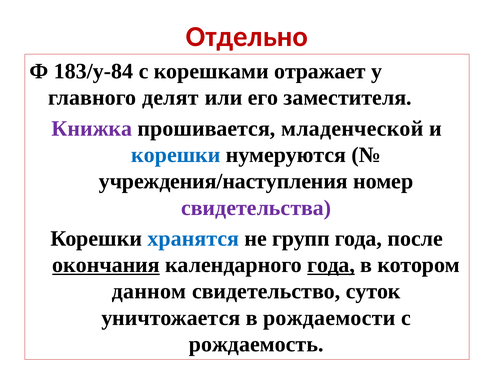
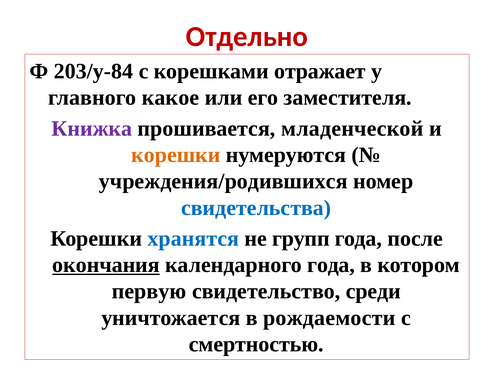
183/у-84: 183/у-84 -> 203/у-84
делят: делят -> какое
корешки at (176, 155) colour: blue -> orange
учреждения/наступления: учреждения/наступления -> учреждения/родившихся
свидетельства colour: purple -> blue
года at (331, 265) underline: present -> none
данном: данном -> первую
суток: суток -> среди
рождаемость: рождаемость -> смертностью
